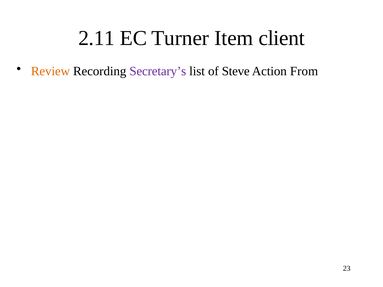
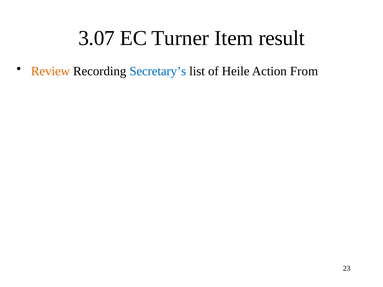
2.11: 2.11 -> 3.07
client: client -> result
Secretary’s colour: purple -> blue
Steve: Steve -> Heile
